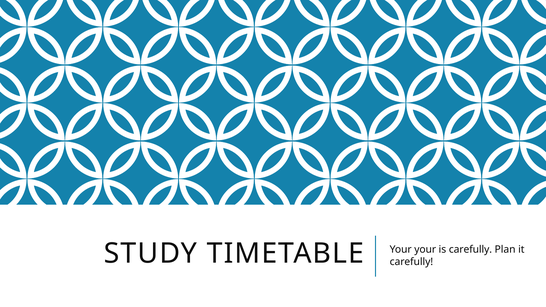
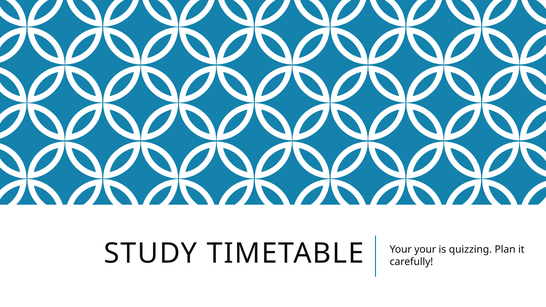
is carefully: carefully -> quizzing
